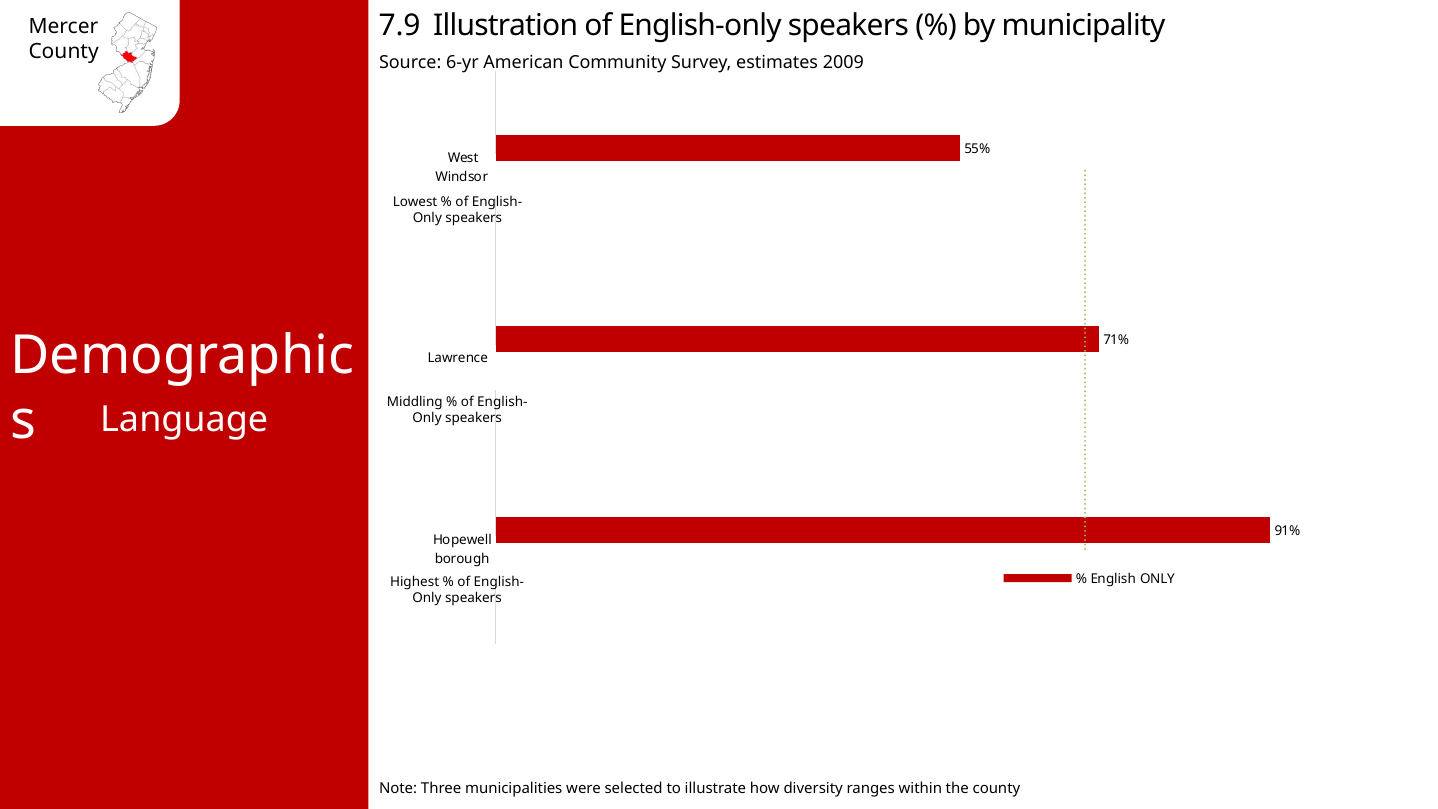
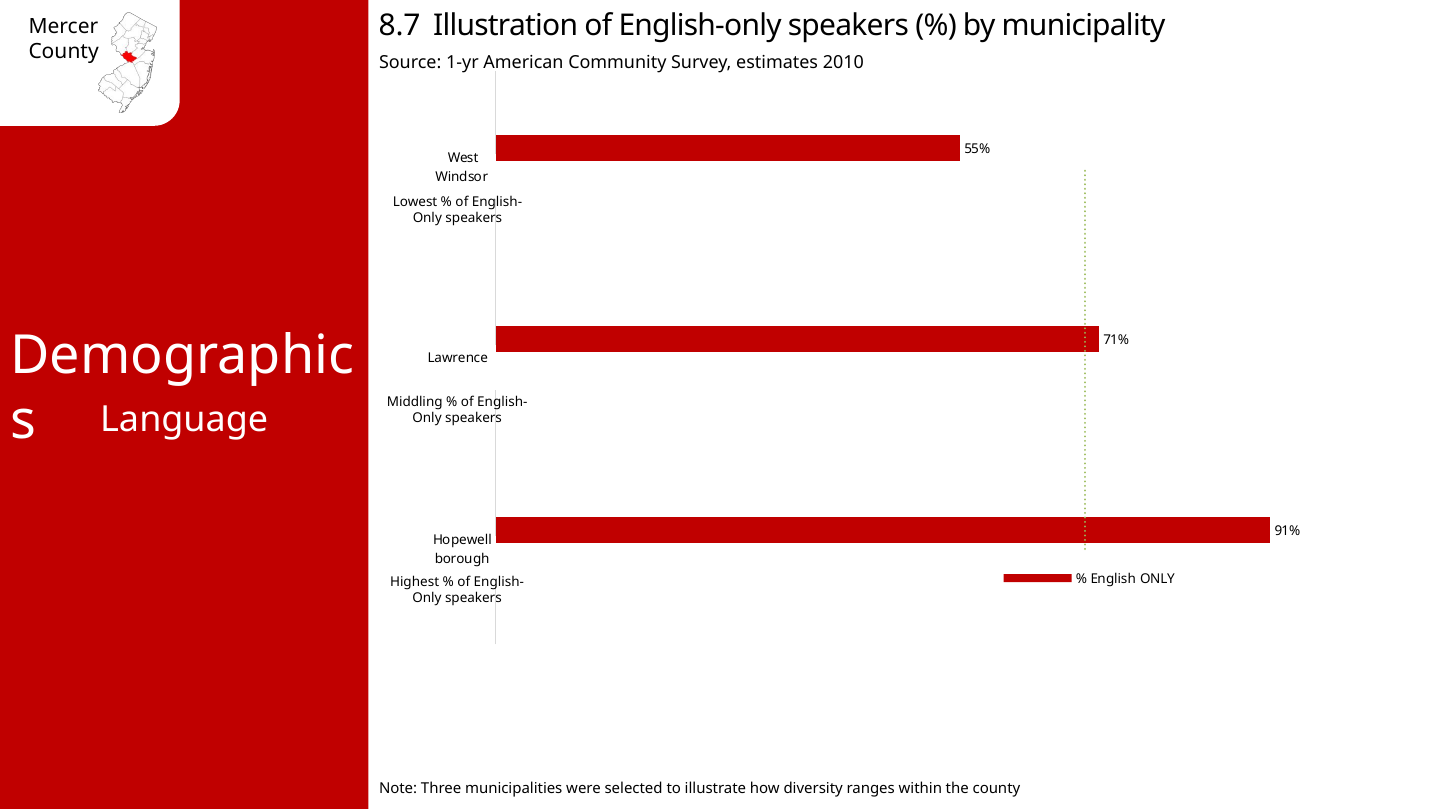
7.9: 7.9 -> 8.7
6-yr: 6-yr -> 1-yr
2009: 2009 -> 2010
